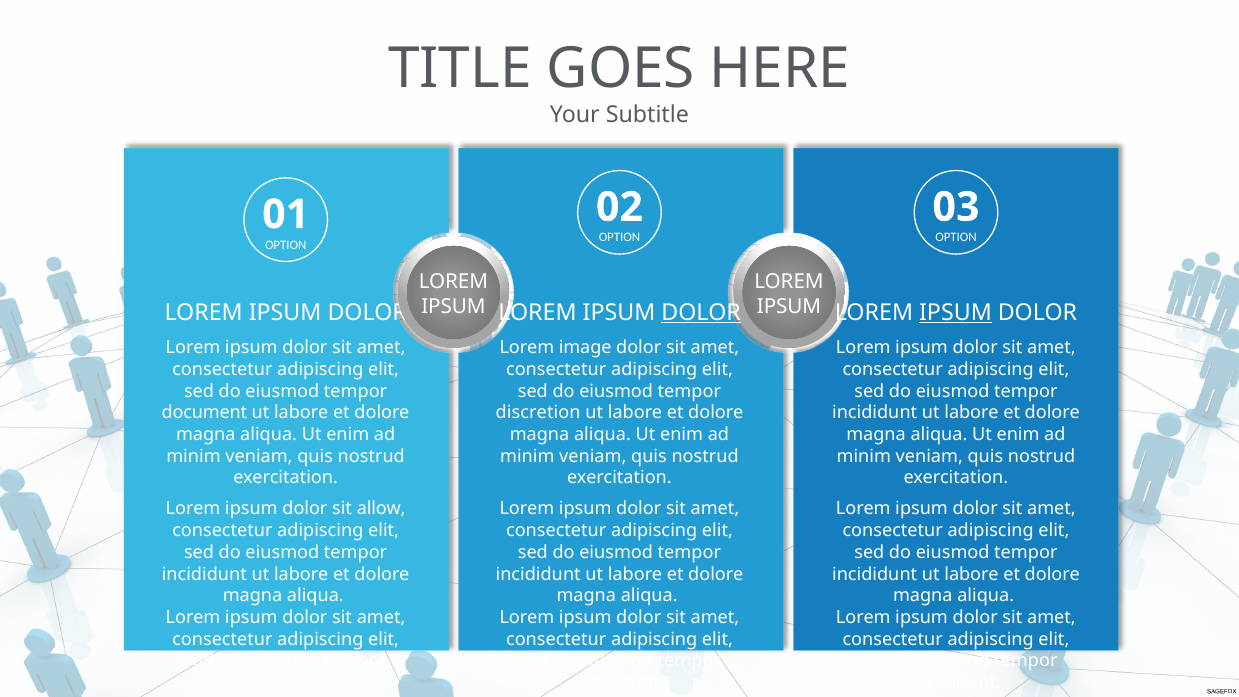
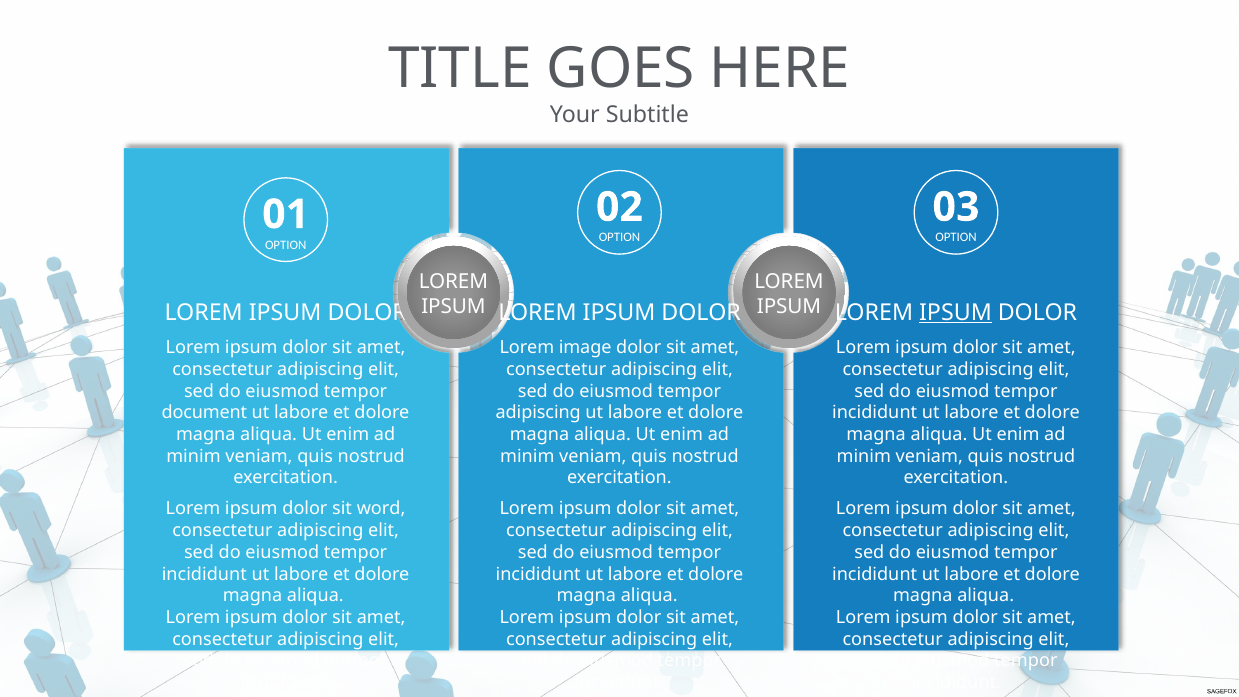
DOLOR at (701, 313) underline: present -> none
discretion at (538, 413): discretion -> adipiscing
allow: allow -> word
